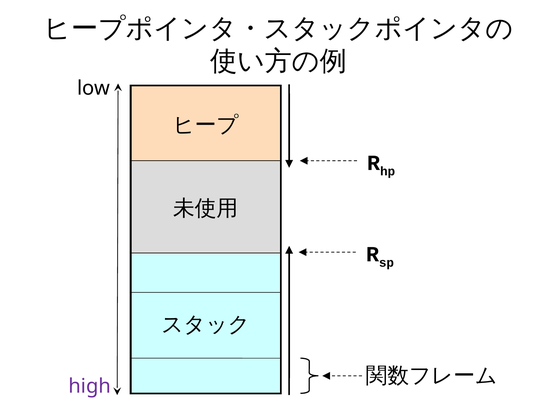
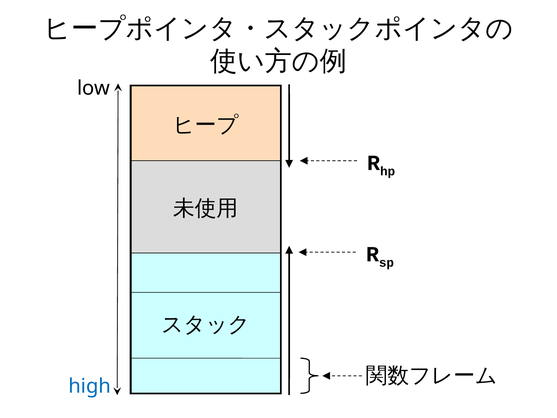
high colour: purple -> blue
